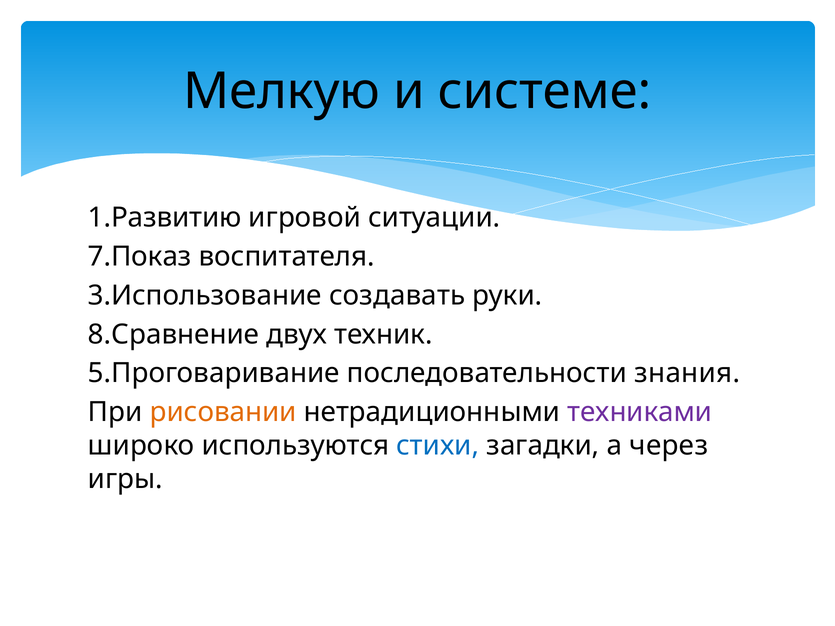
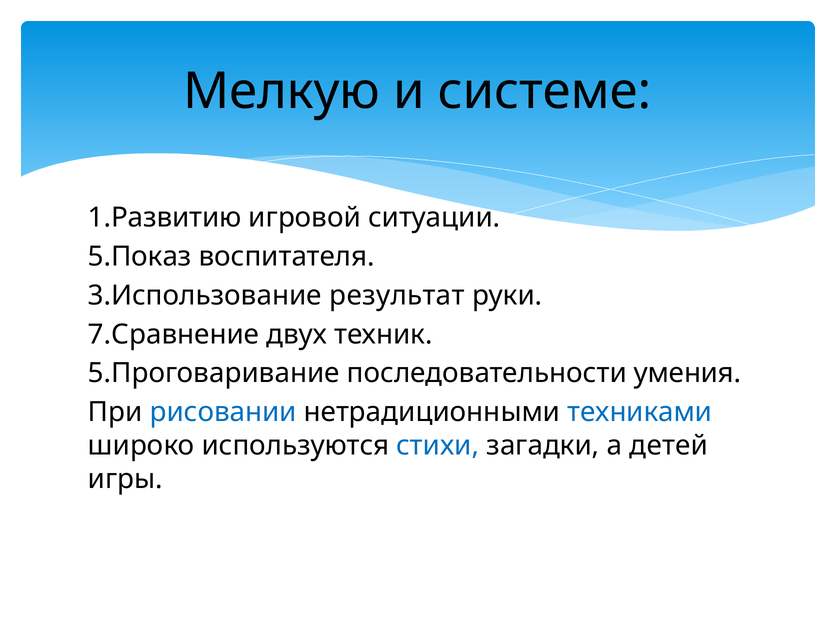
7.Показ: 7.Показ -> 5.Показ
создавать: создавать -> результат
8.Сравнение: 8.Сравнение -> 7.Сравнение
знания: знания -> умения
рисовании colour: orange -> blue
техниками colour: purple -> blue
через: через -> детей
